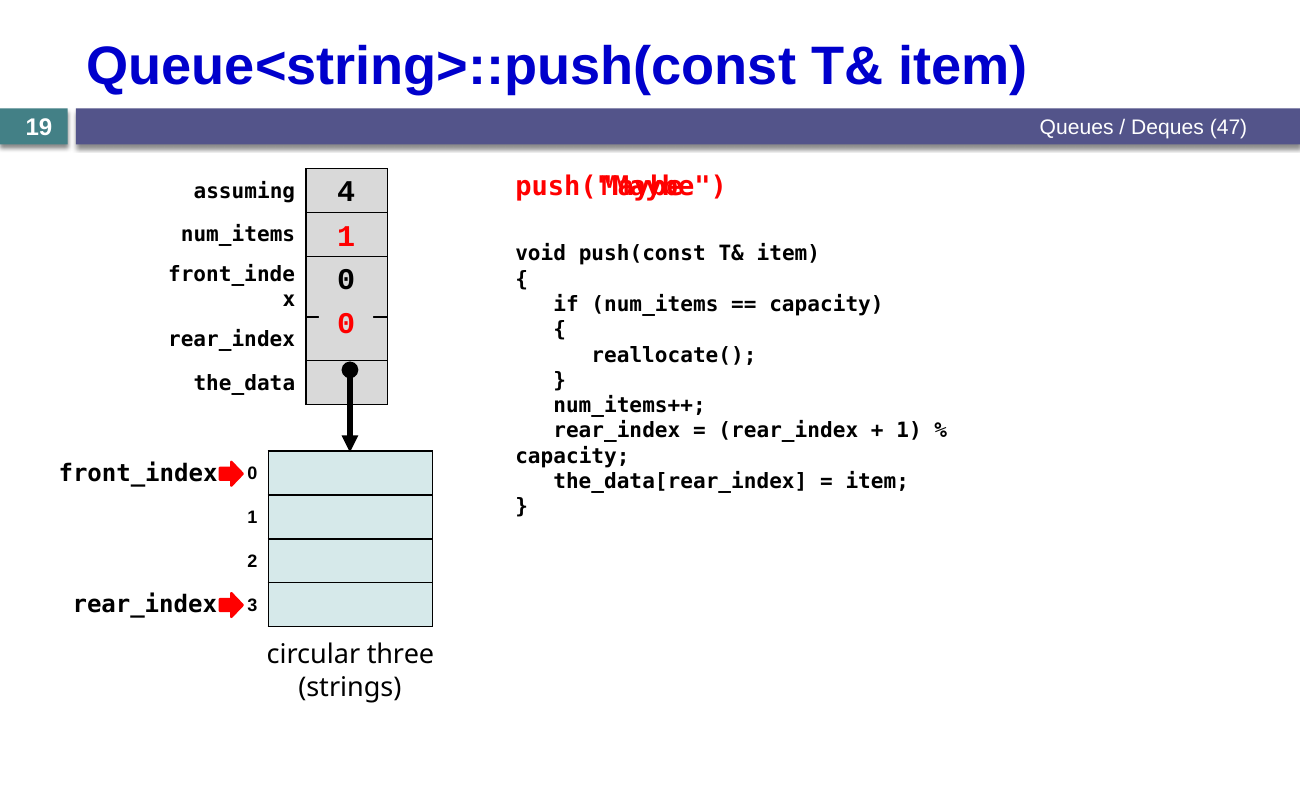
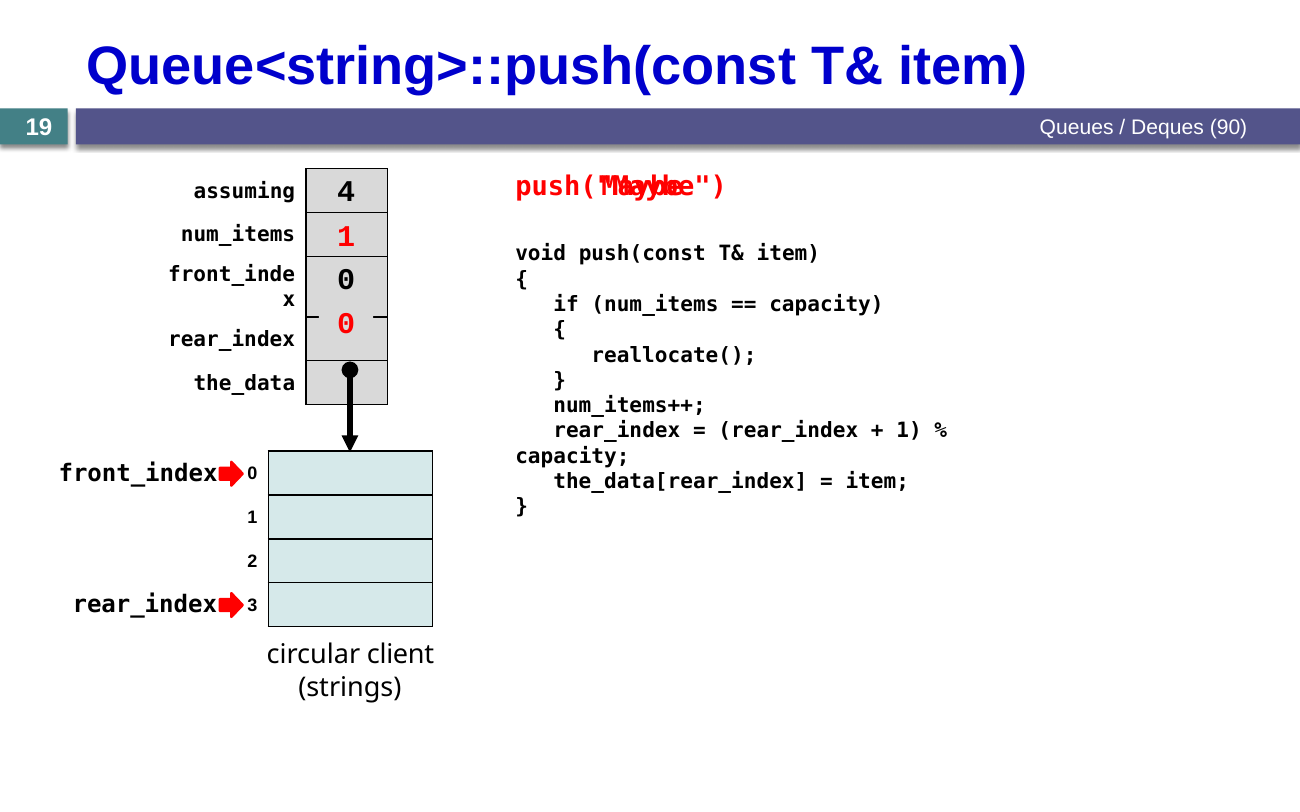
47: 47 -> 90
three: three -> client
